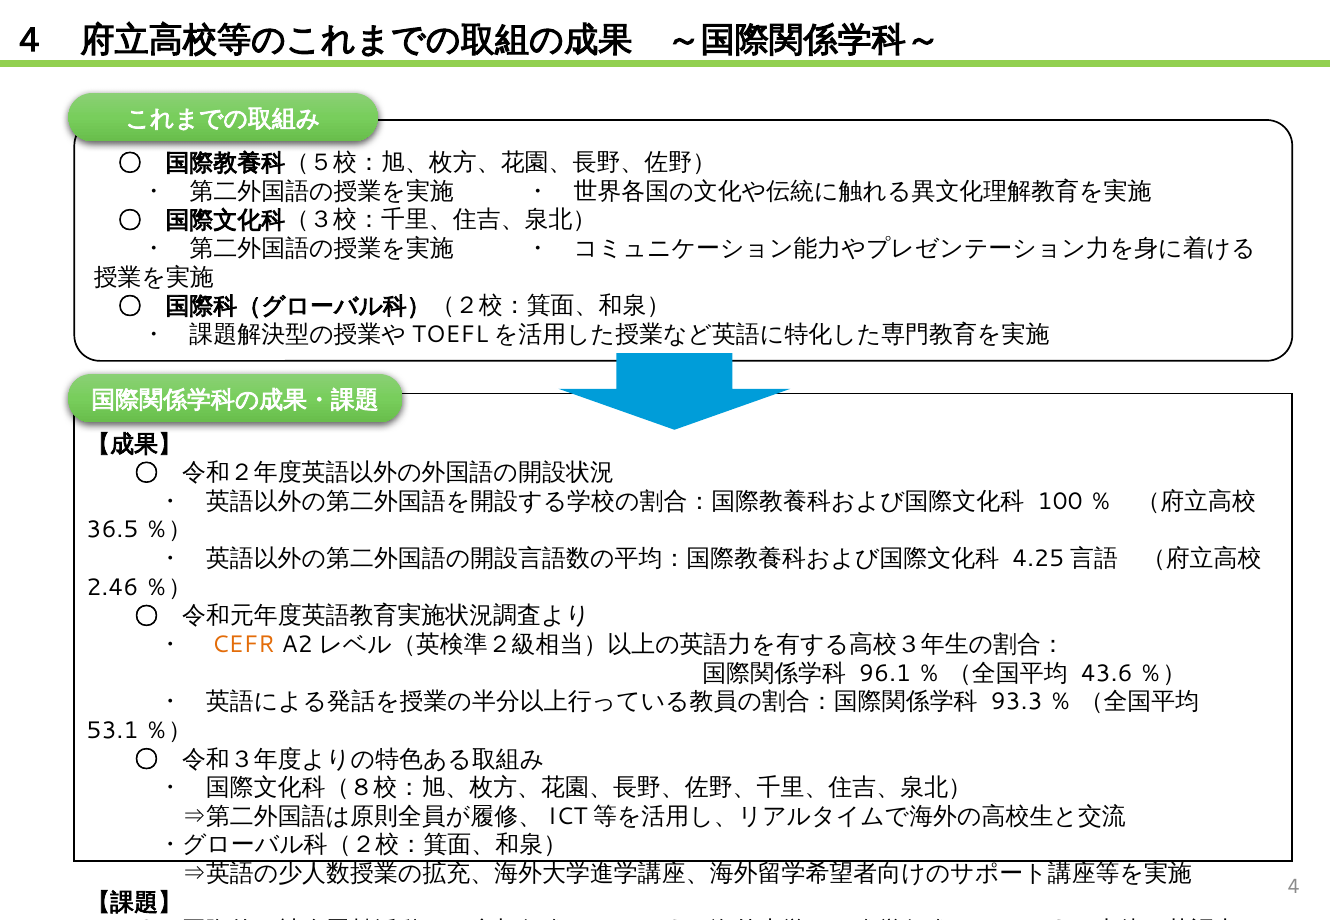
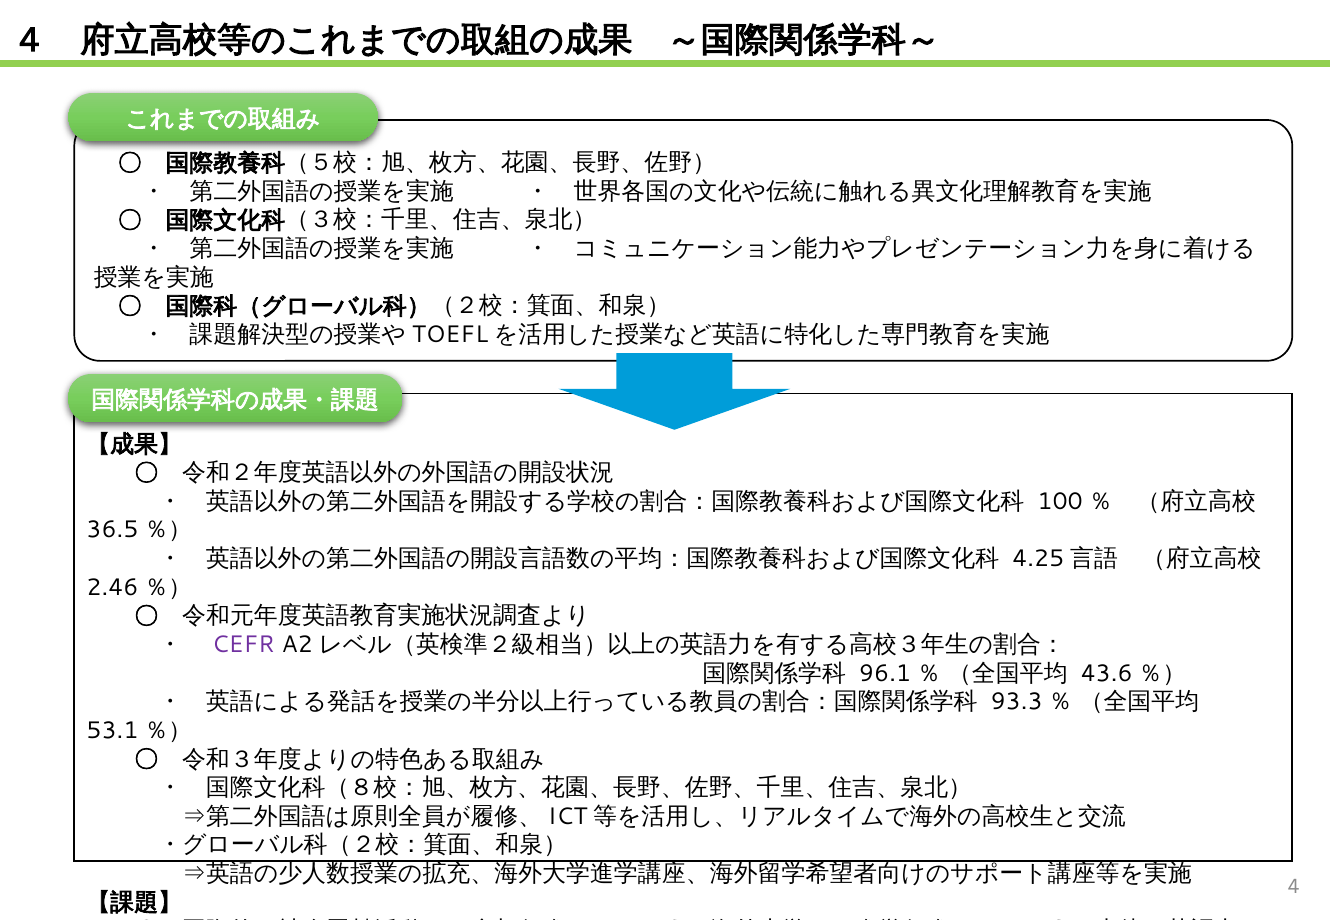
CEFR colour: orange -> purple
